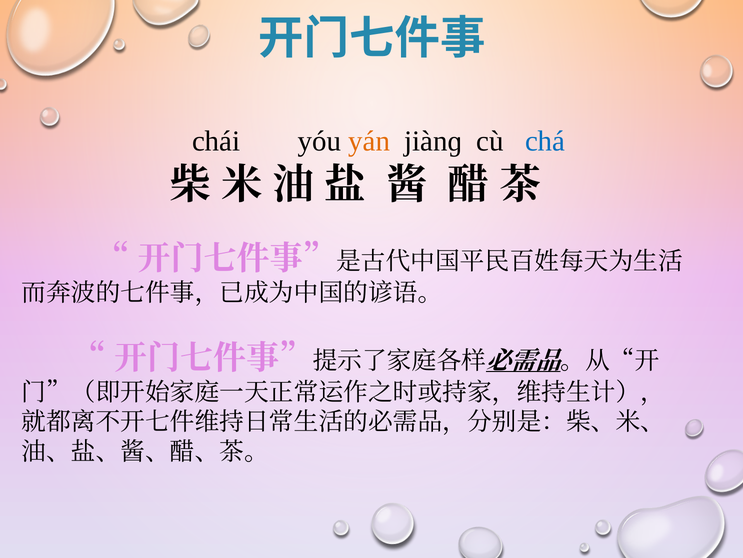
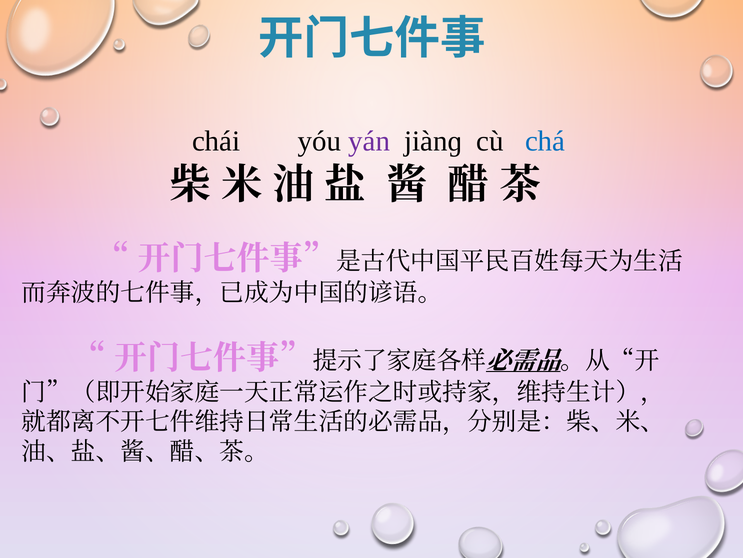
yán colour: orange -> purple
